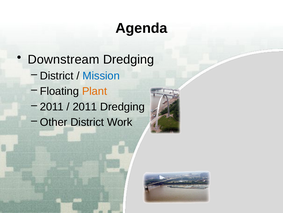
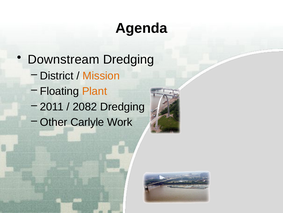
Mission colour: blue -> orange
2011: 2011 -> 2082
Other District: District -> Carlyle
